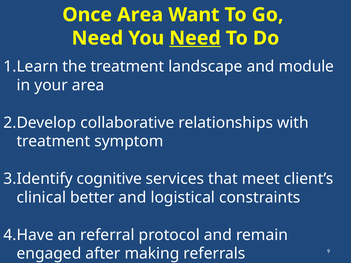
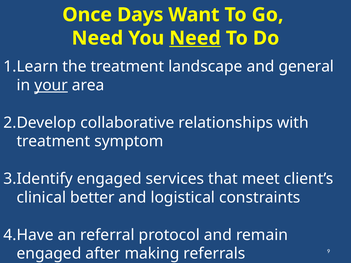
Once Area: Area -> Days
module: module -> general
your underline: none -> present
cognitive at (109, 179): cognitive -> engaged
